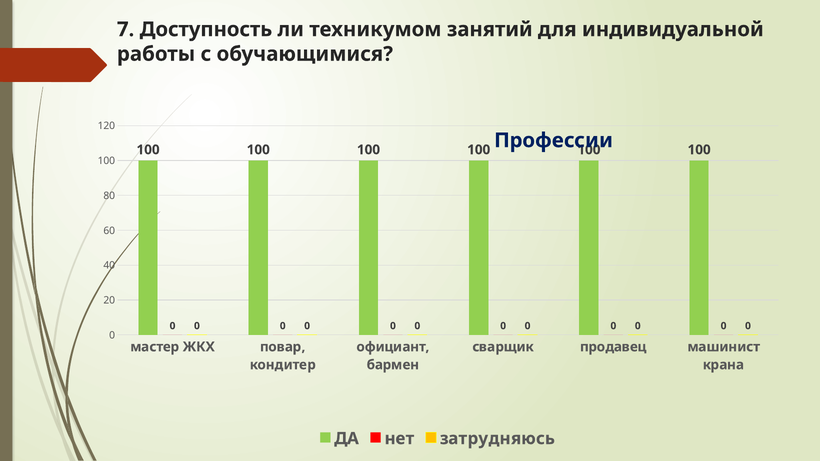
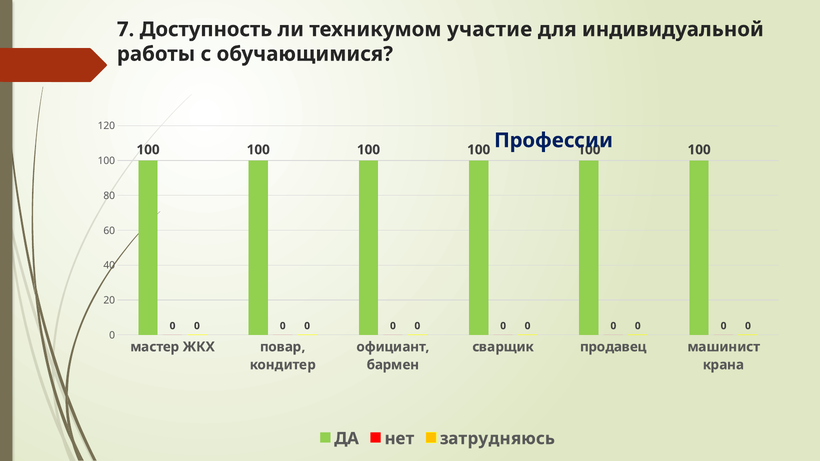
занятий: занятий -> участие
